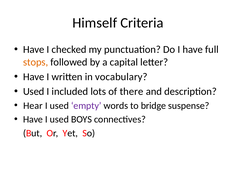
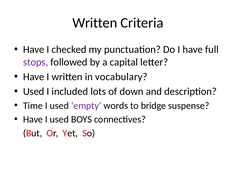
Himself at (95, 23): Himself -> Written
stops colour: orange -> purple
there: there -> down
Hear: Hear -> Time
